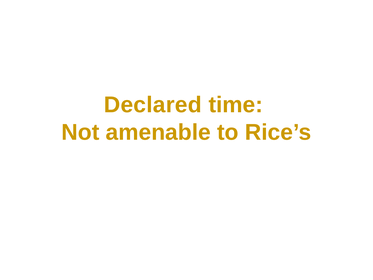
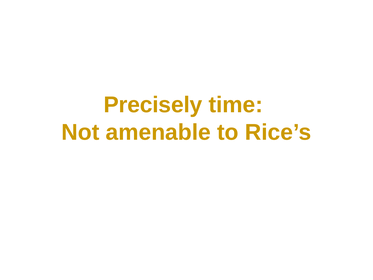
Declared: Declared -> Precisely
